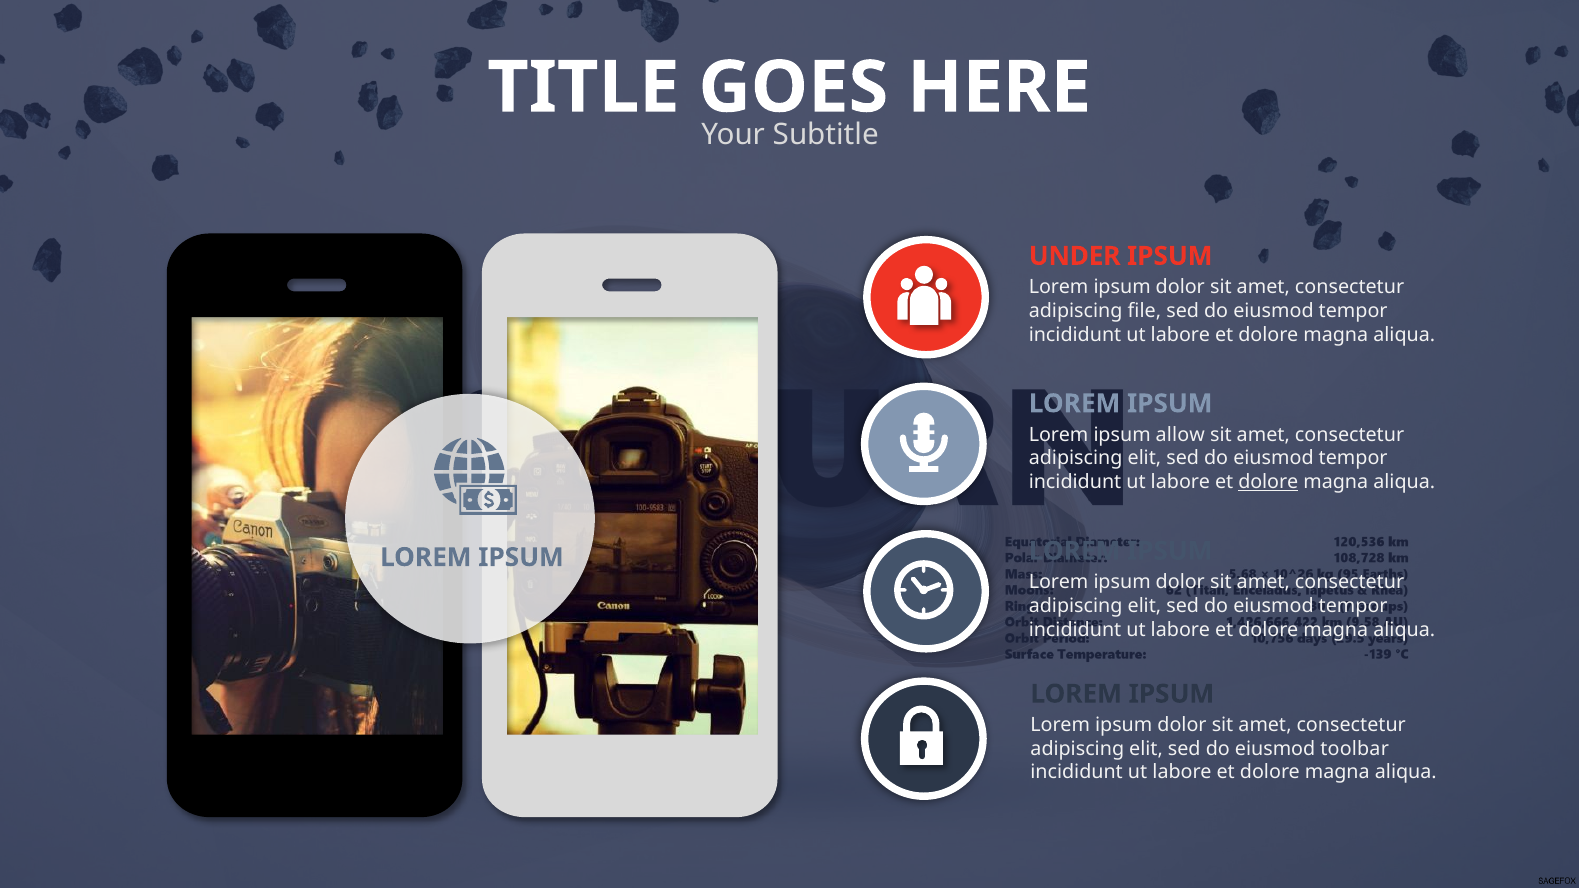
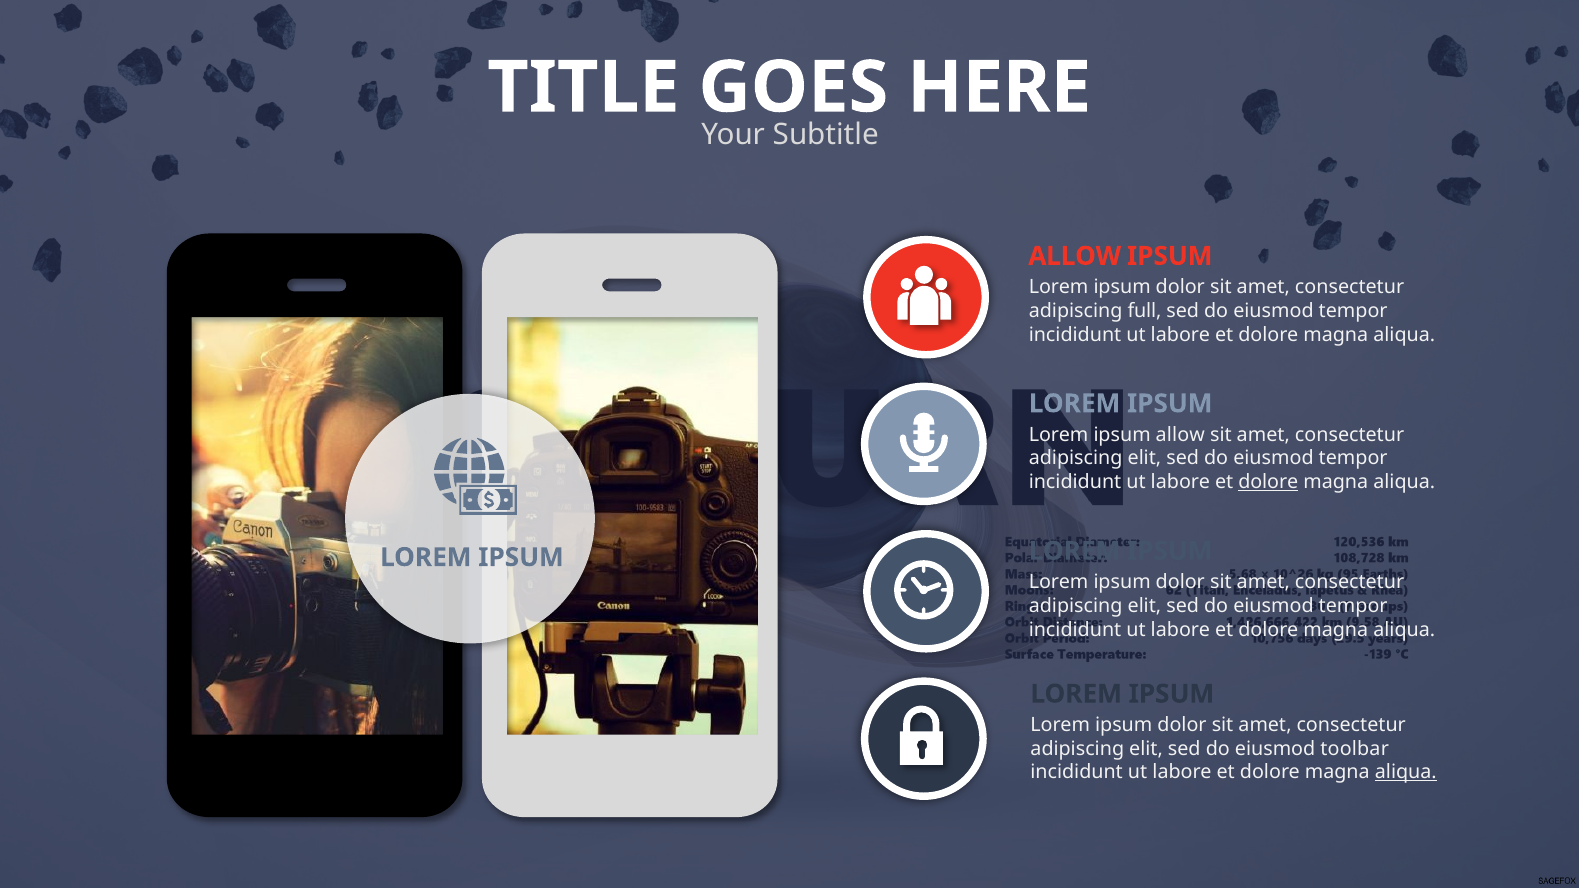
UNDER at (1075, 256): UNDER -> ALLOW
file: file -> full
aliqua at (1406, 773) underline: none -> present
